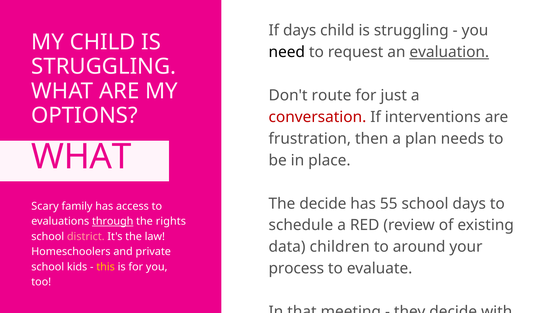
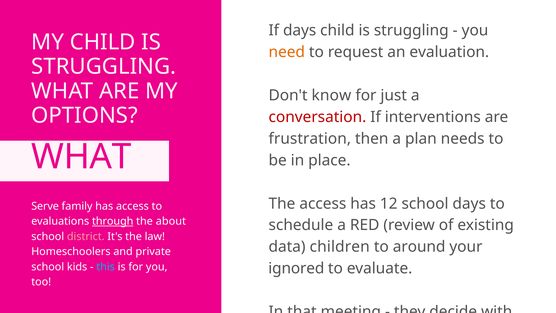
need colour: black -> orange
evaluation underline: present -> none
route: route -> know
The decide: decide -> access
55: 55 -> 12
Scary: Scary -> Serve
rights: rights -> about
this colour: yellow -> light blue
process: process -> ignored
